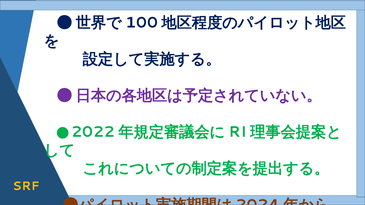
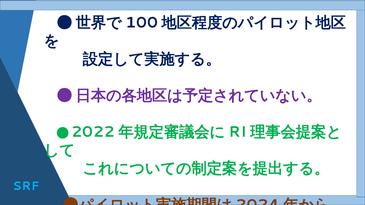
SRF colour: yellow -> light blue
